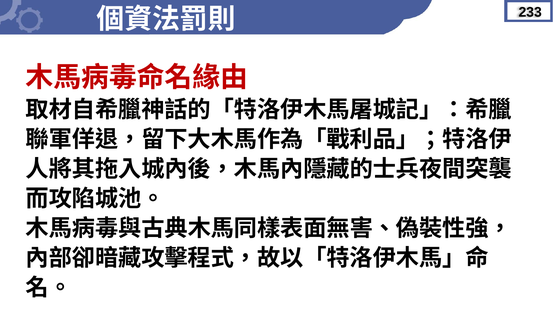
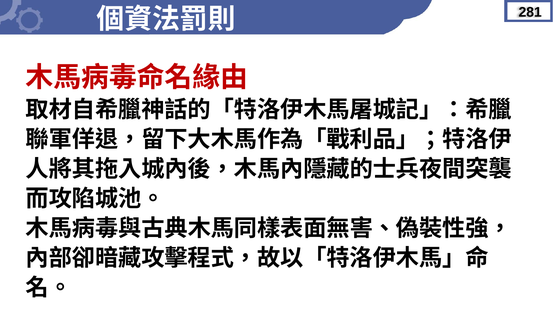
233: 233 -> 281
